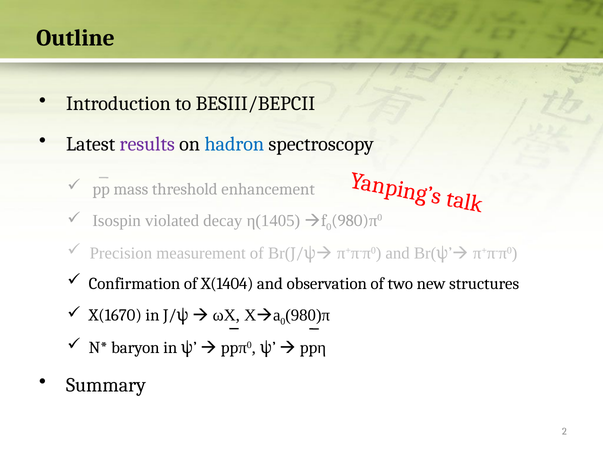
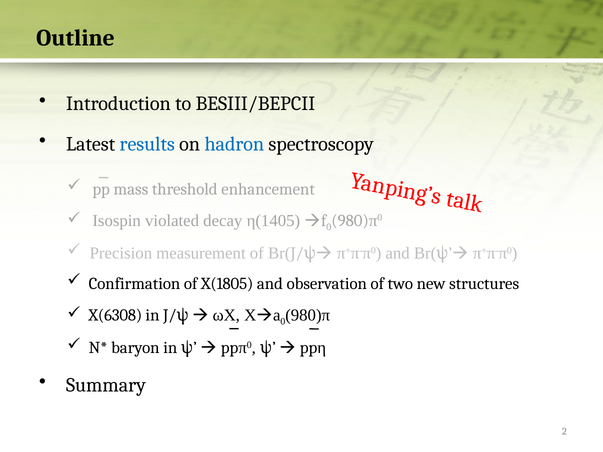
results colour: purple -> blue
X(1404: X(1404 -> X(1805
X(1670: X(1670 -> X(6308
